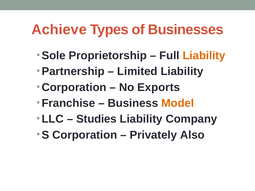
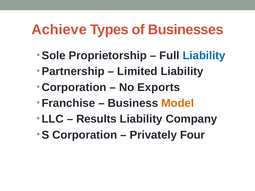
Liability at (204, 56) colour: orange -> blue
Studies: Studies -> Results
Also: Also -> Four
